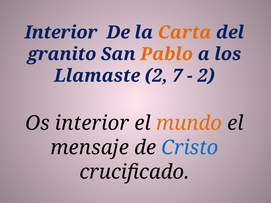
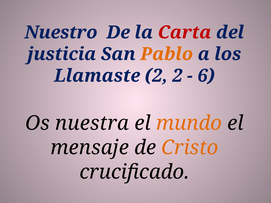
Interior at (61, 32): Interior -> Nuestro
Carta colour: orange -> red
granito: granito -> justicia
2 7: 7 -> 2
2 at (206, 76): 2 -> 6
Os interior: interior -> nuestra
Cristo colour: blue -> orange
